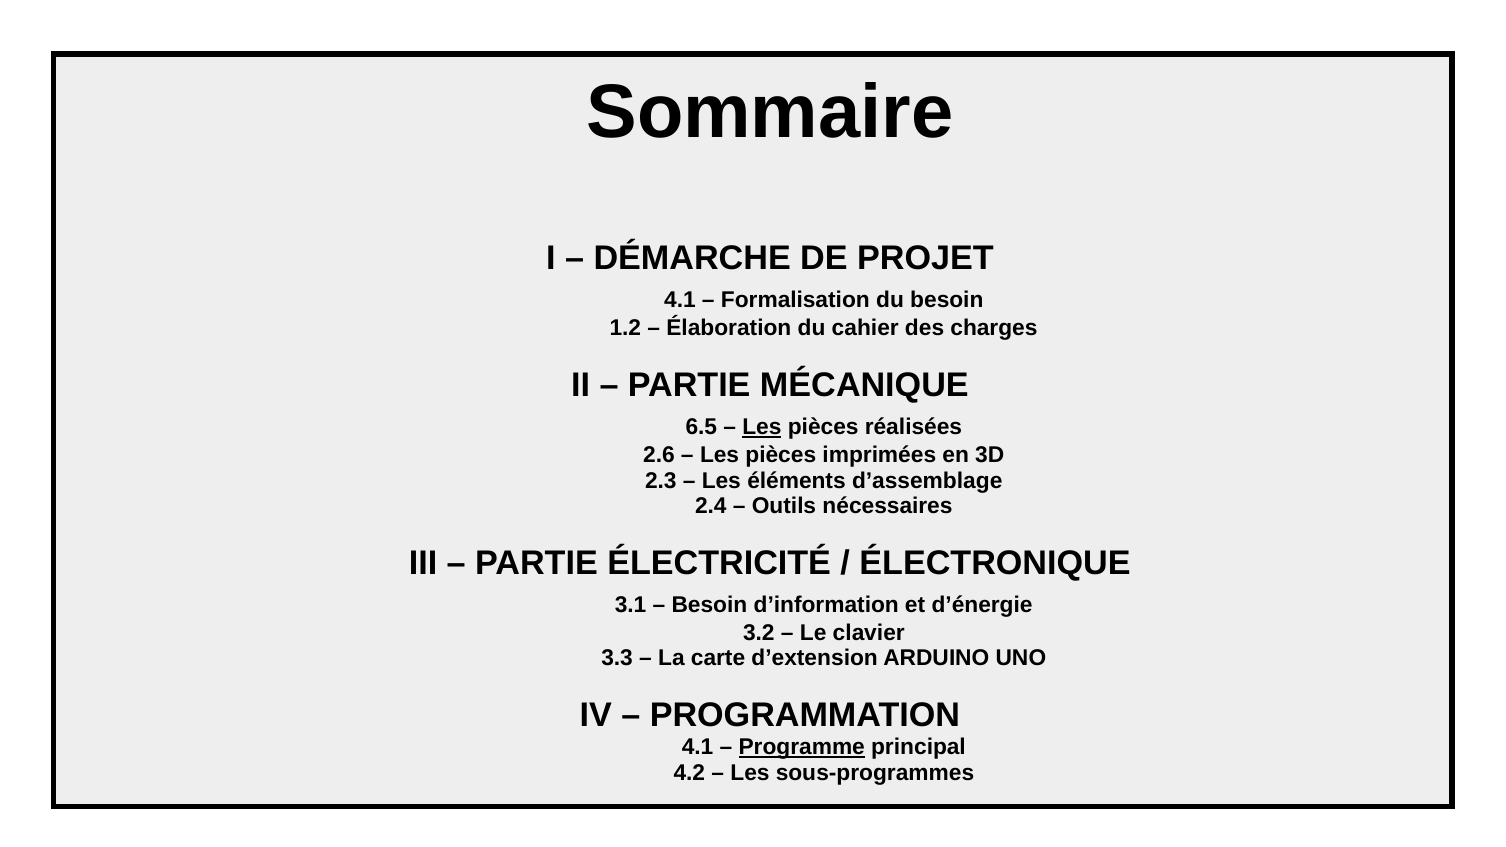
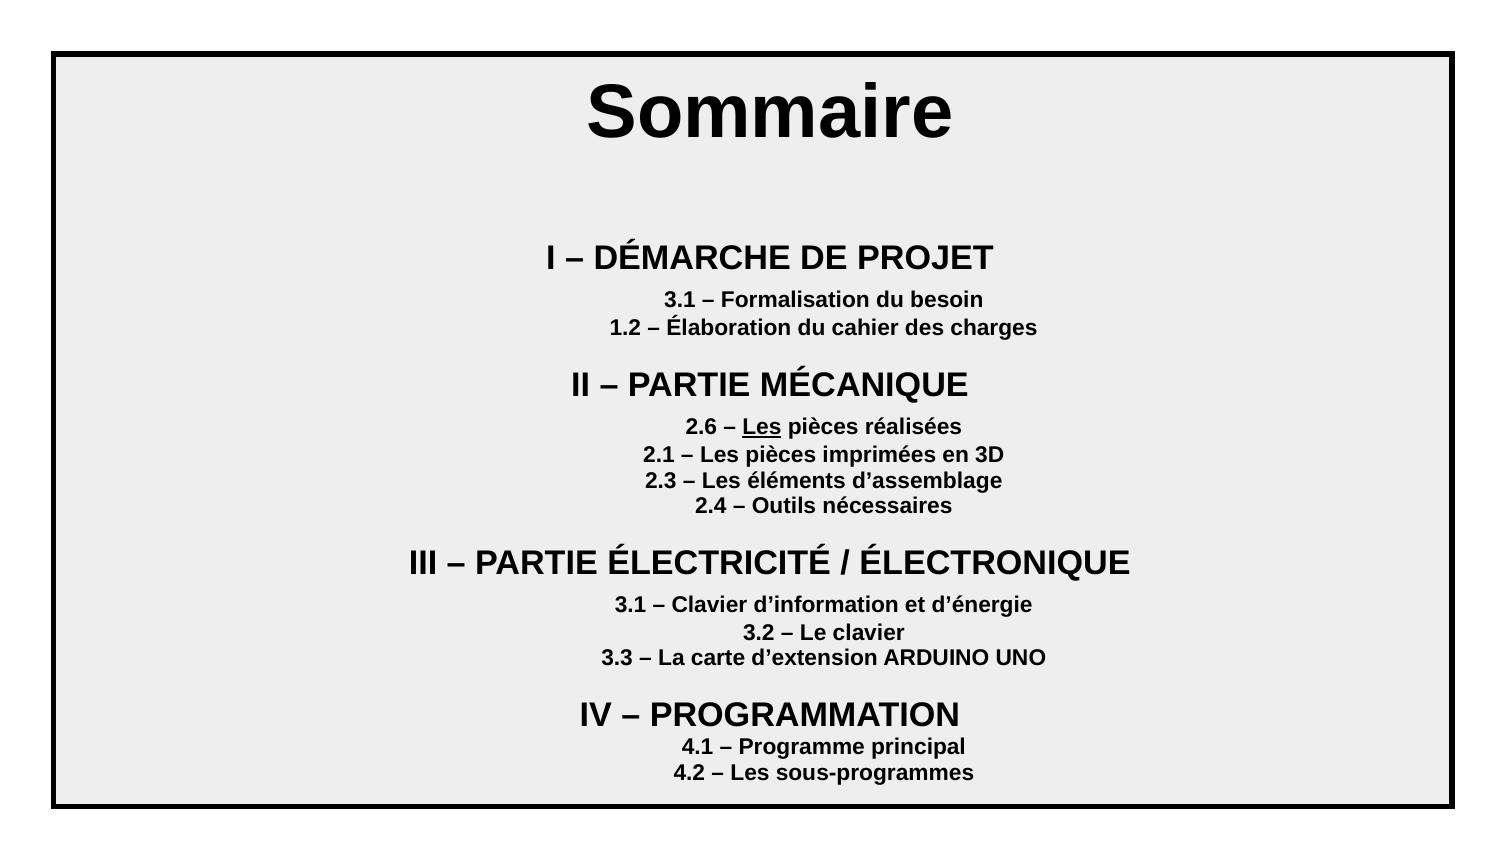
4.1 at (680, 300): 4.1 -> 3.1
6.5: 6.5 -> 2.6
2.6: 2.6 -> 2.1
Besoin at (709, 605): Besoin -> Clavier
Programme underline: present -> none
